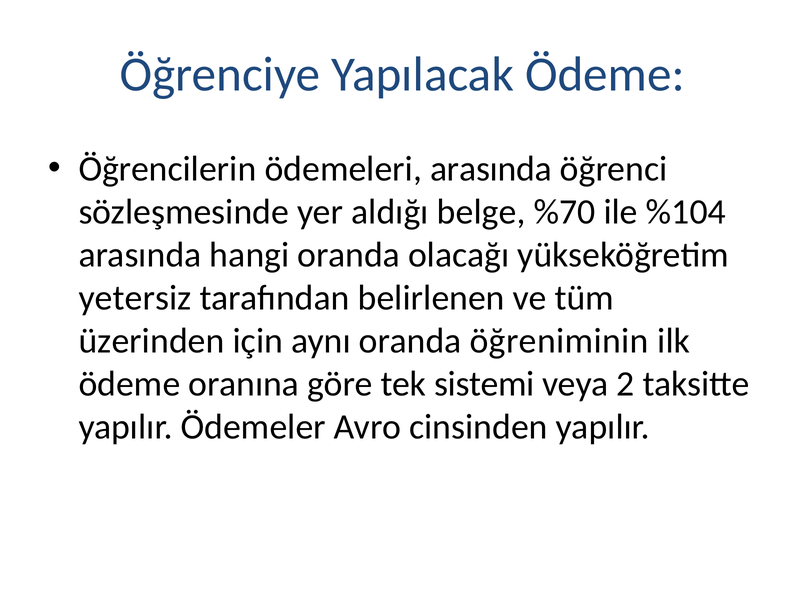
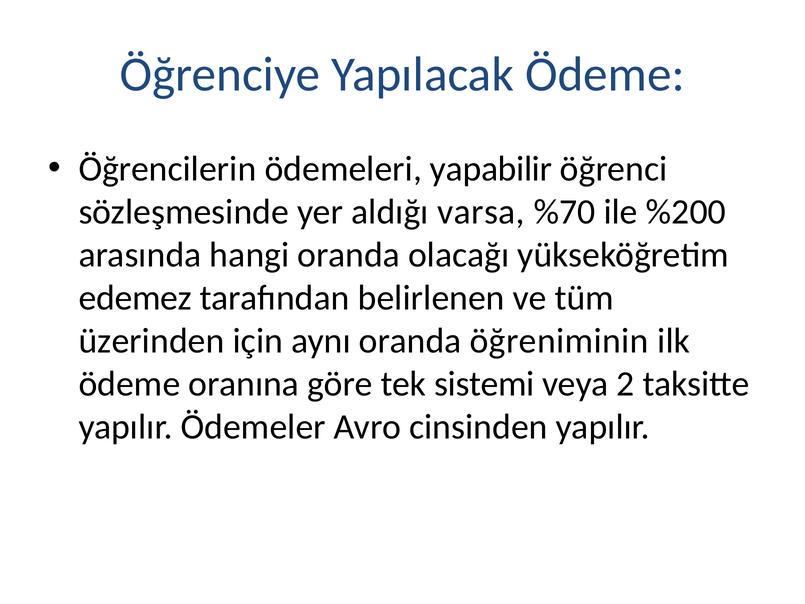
ödemeleri arasında: arasında -> yapabilir
belge: belge -> varsa
%104: %104 -> %200
yetersiz: yetersiz -> edemez
